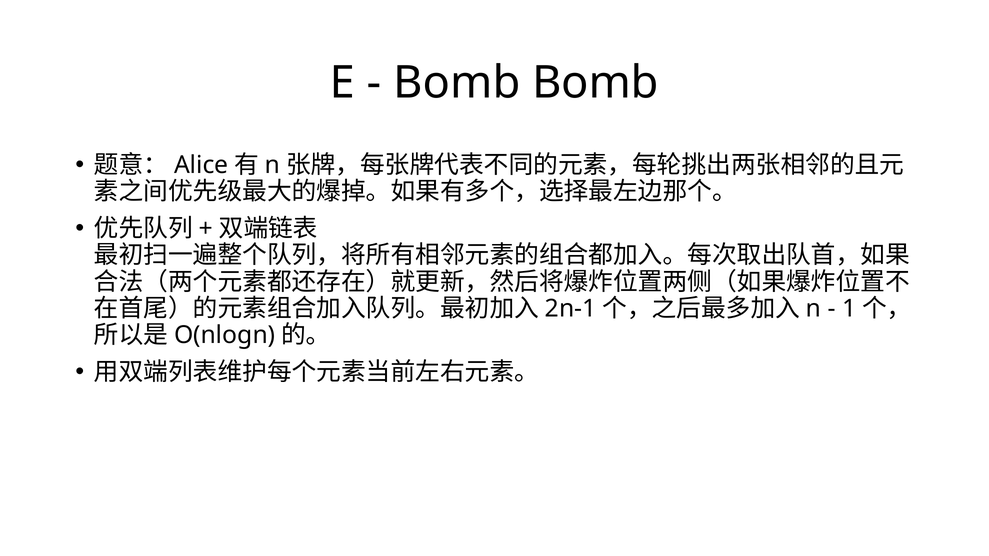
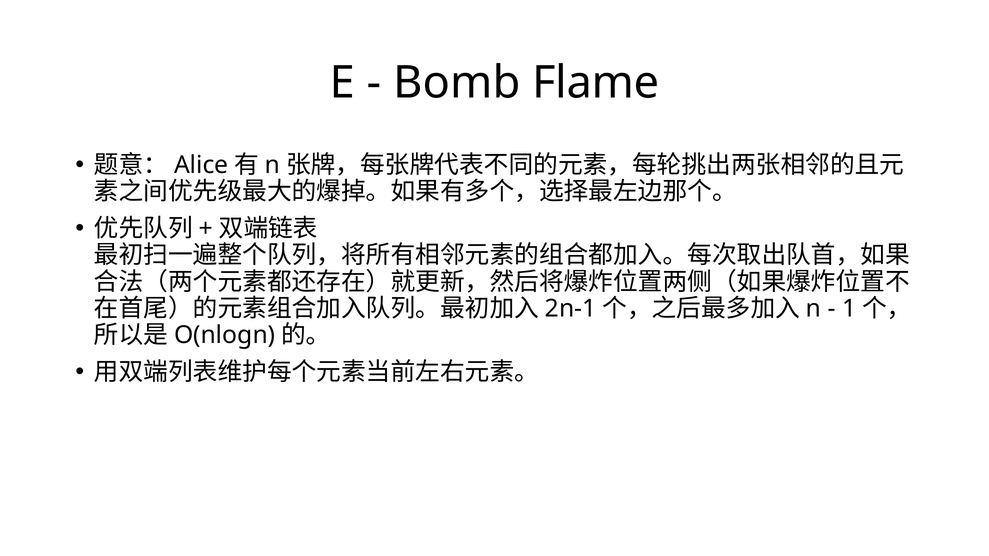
Bomb Bomb: Bomb -> Flame
